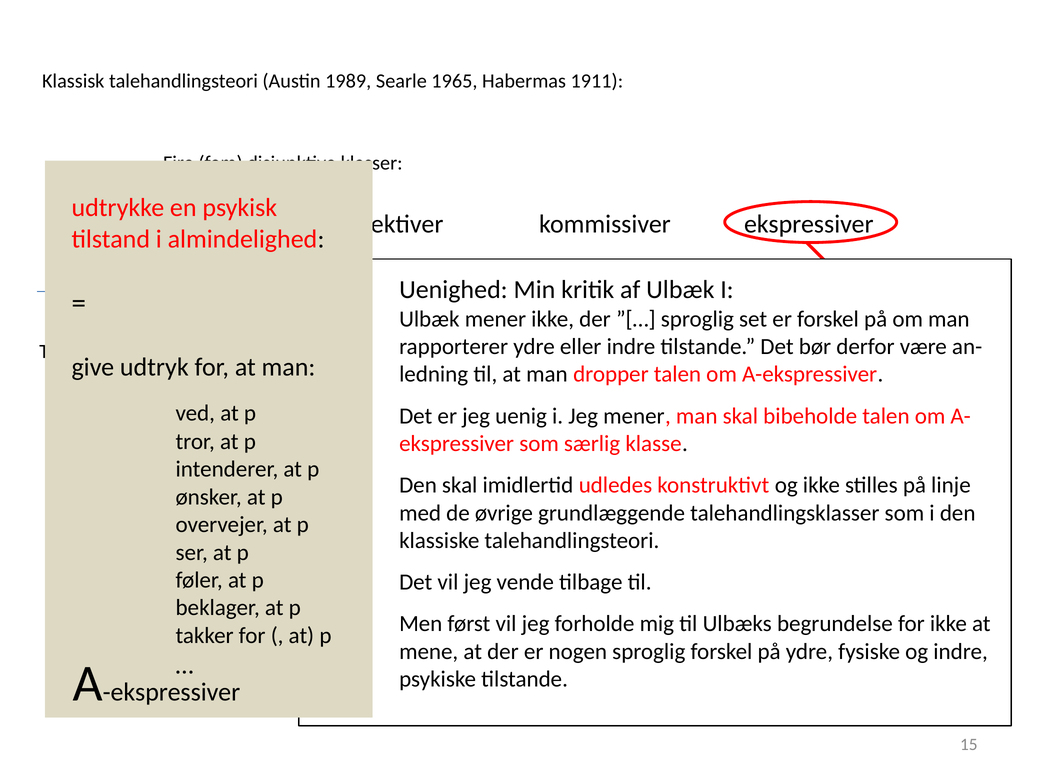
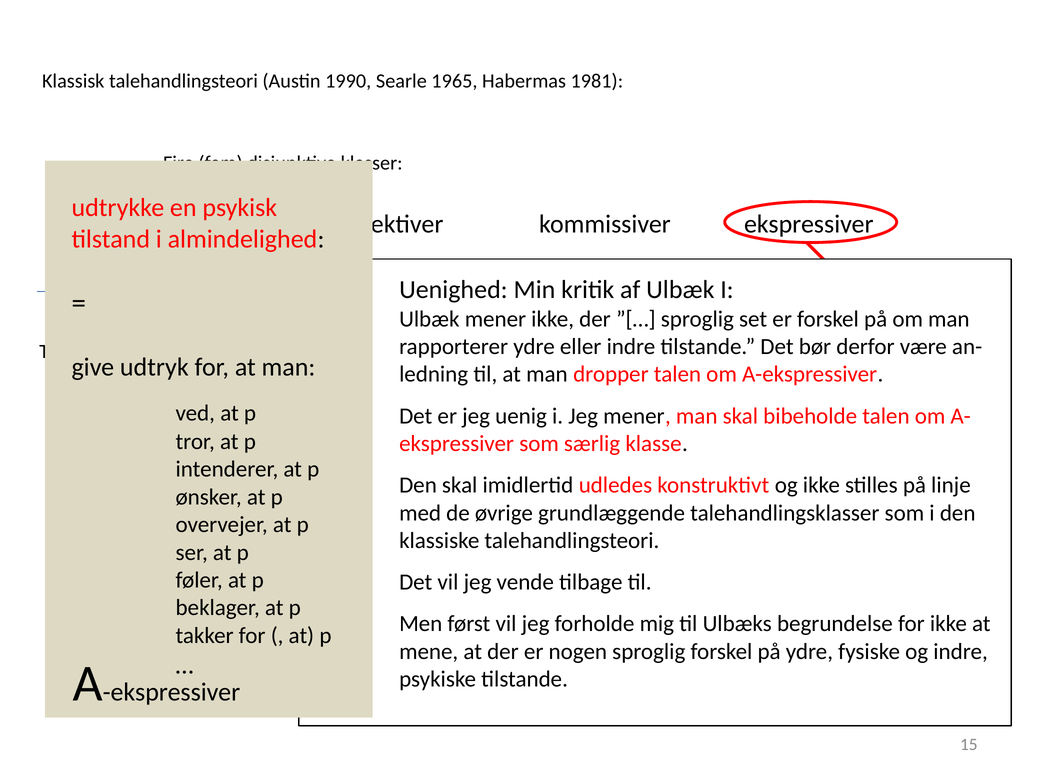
1989: 1989 -> 1990
1911: 1911 -> 1981
